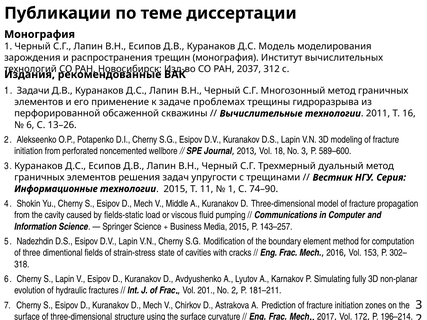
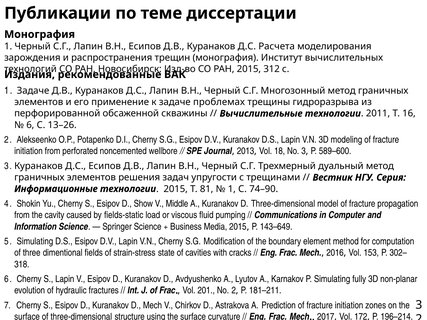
Модель: Модель -> Расчета
РАН 2037: 2037 -> 2015
1 Задачи: Задачи -> Задаче
11: 11 -> 81
Esipov D Mech: Mech -> Show
143–257: 143–257 -> 143–649
Nadezhdin at (35, 242): Nadezhdin -> Simulating
